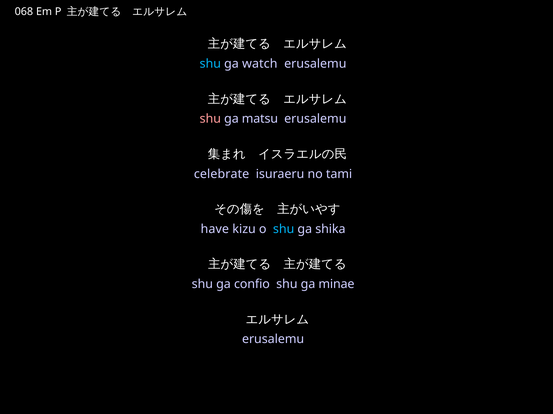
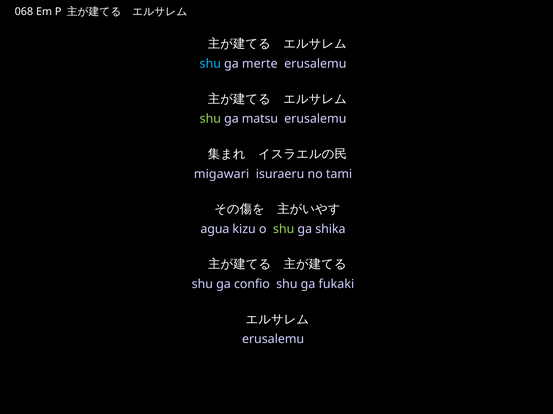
watch: watch -> merte
shu at (210, 119) colour: pink -> light green
celebrate: celebrate -> migawari
have: have -> agua
shu at (284, 229) colour: light blue -> light green
minae: minae -> fukaki
